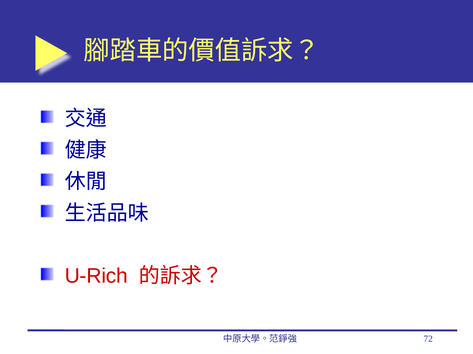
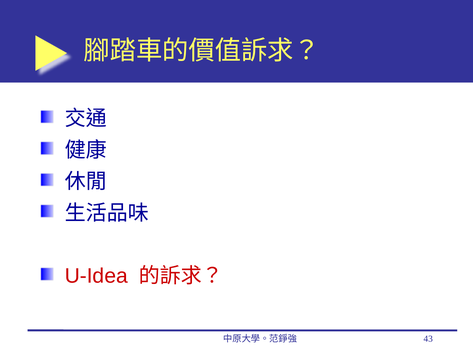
U-Rich: U-Rich -> U-Idea
72: 72 -> 43
